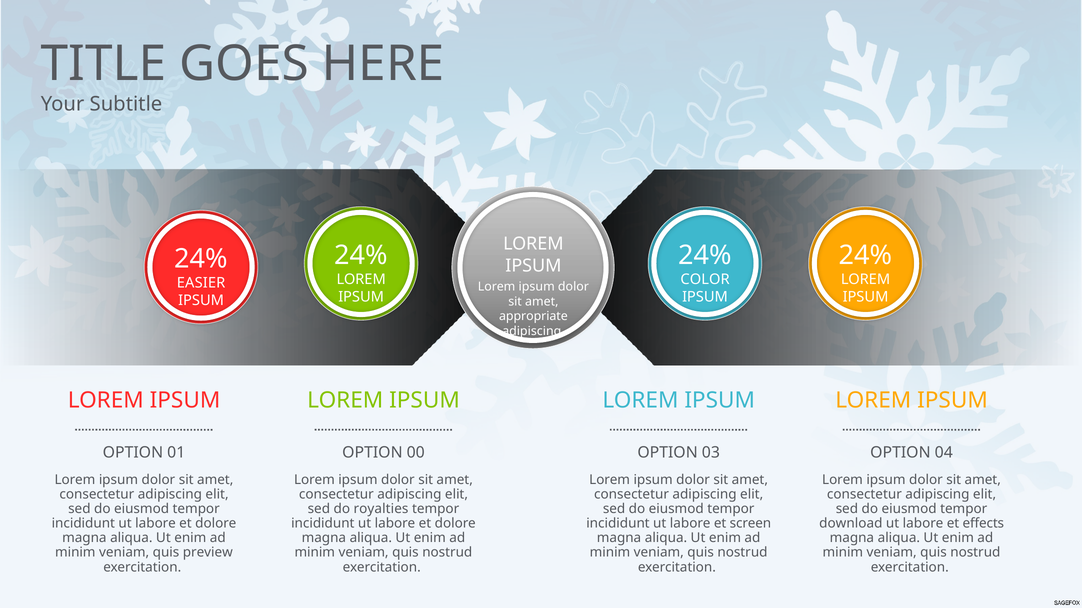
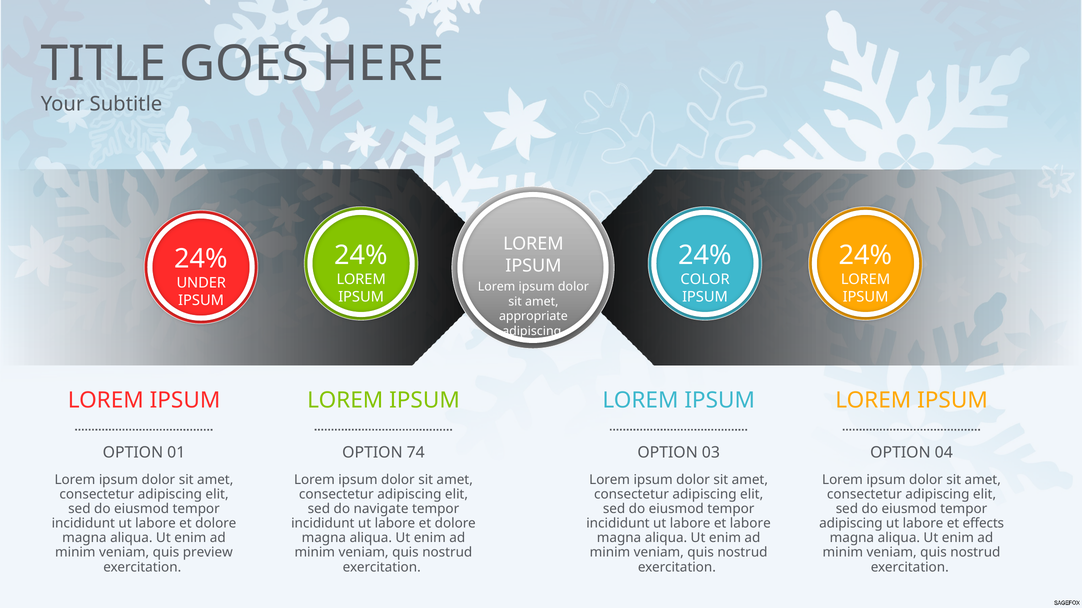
EASIER: EASIER -> UNDER
00: 00 -> 74
royalties: royalties -> navigate
et screen: screen -> labore
download at (851, 524): download -> adipiscing
